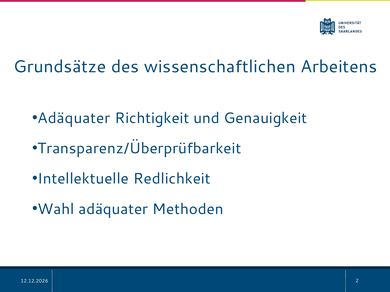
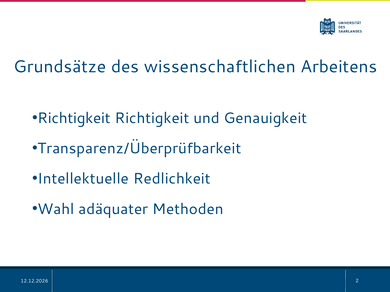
Adäquater at (74, 118): Adäquater -> Richtigkeit
